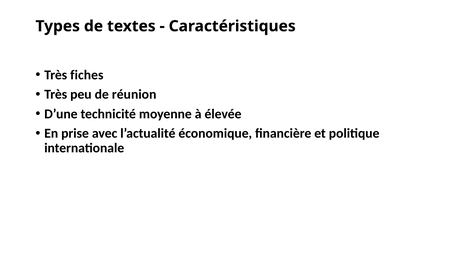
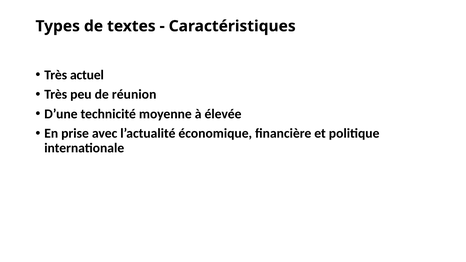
fiches: fiches -> actuel
